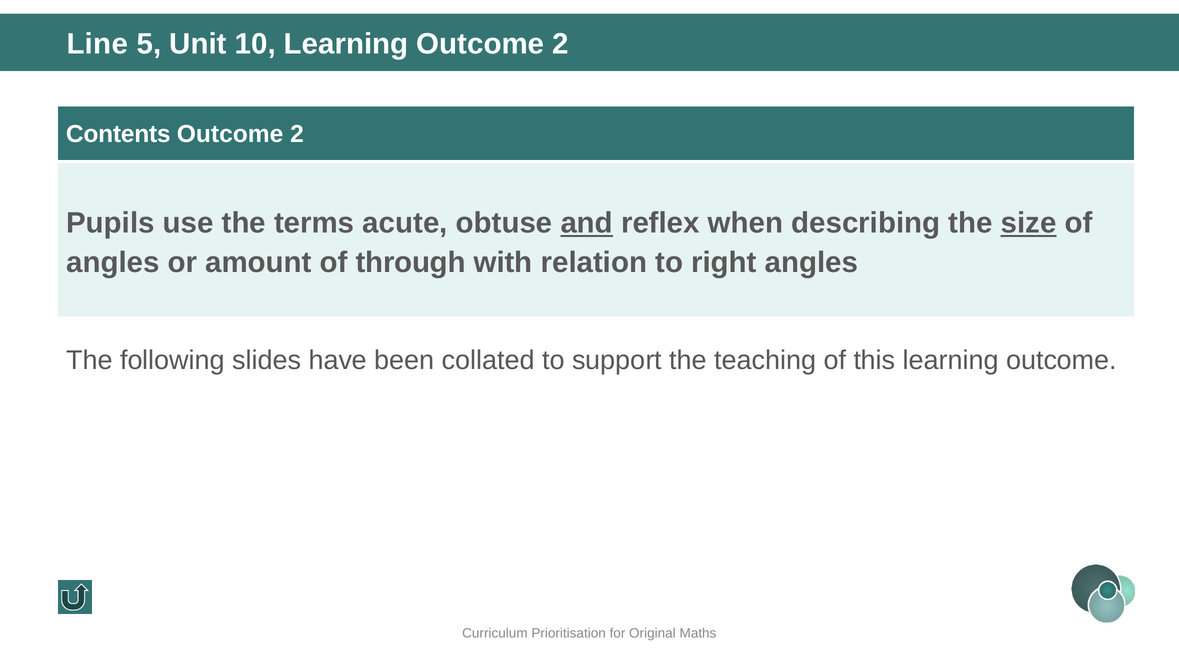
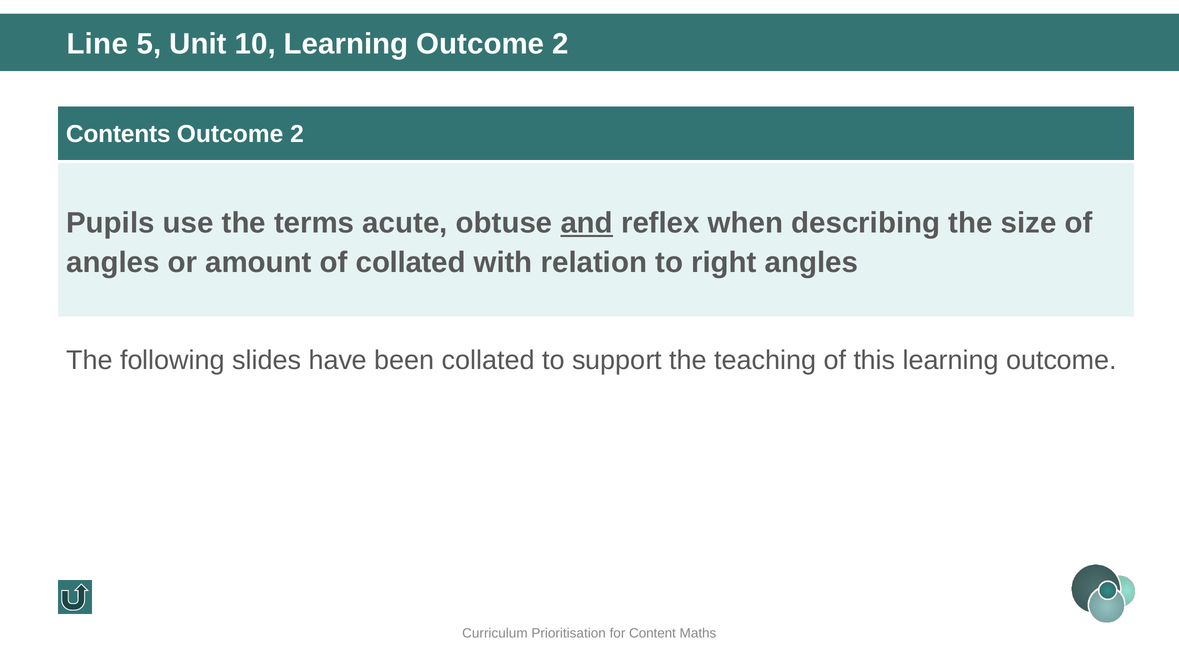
size underline: present -> none
of through: through -> collated
Original: Original -> Content
